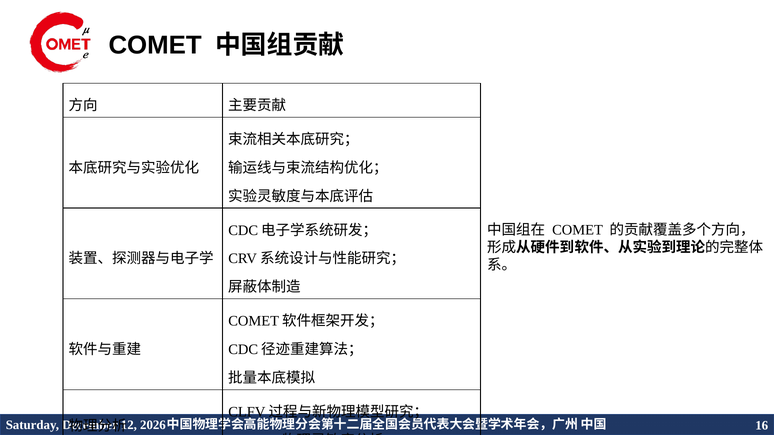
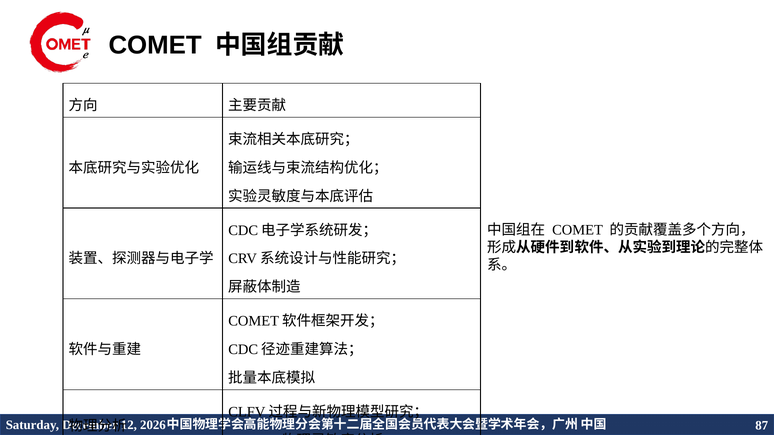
16: 16 -> 87
